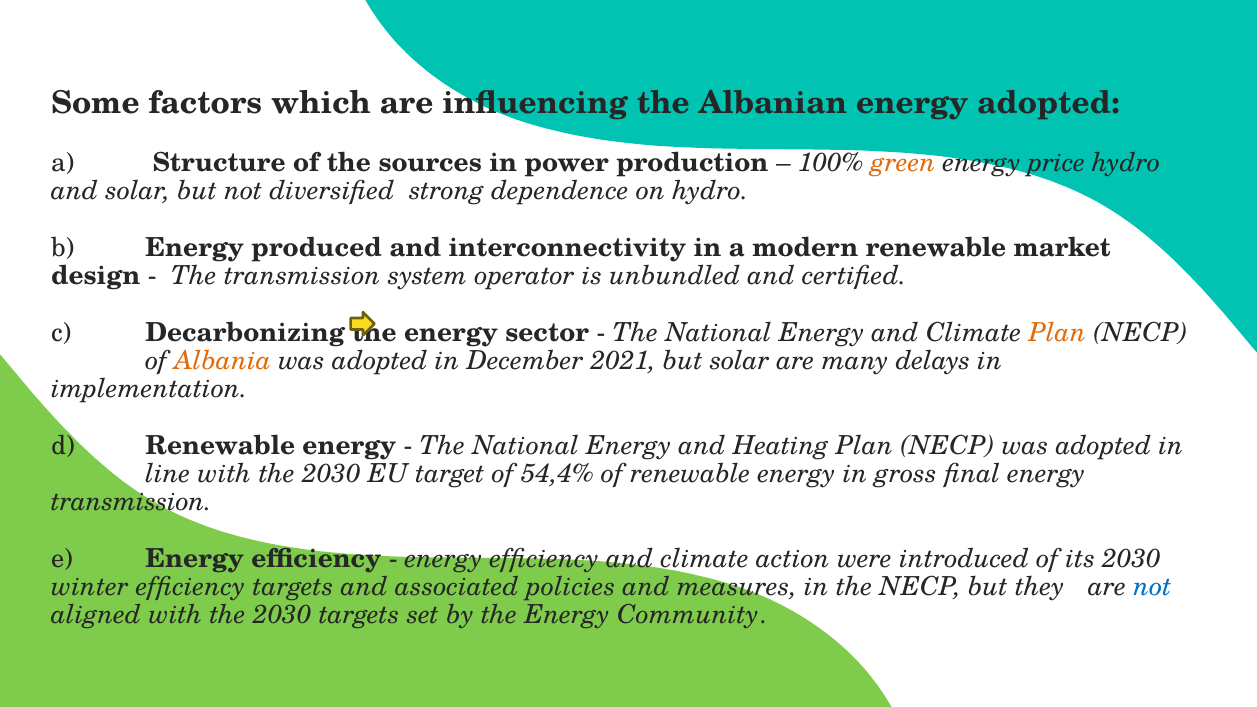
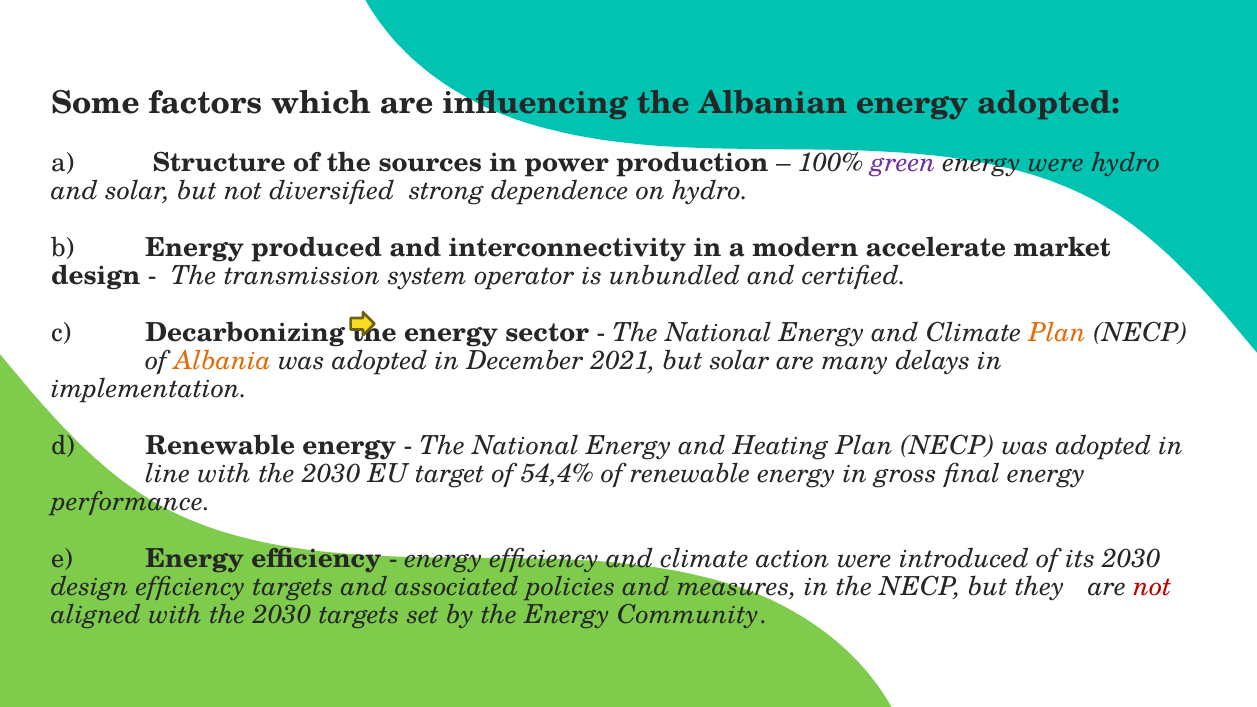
green colour: orange -> purple
energy price: price -> were
modern renewable: renewable -> accelerate
transmission at (131, 502): transmission -> performance
winter at (90, 587): winter -> design
not at (1152, 587) colour: blue -> red
